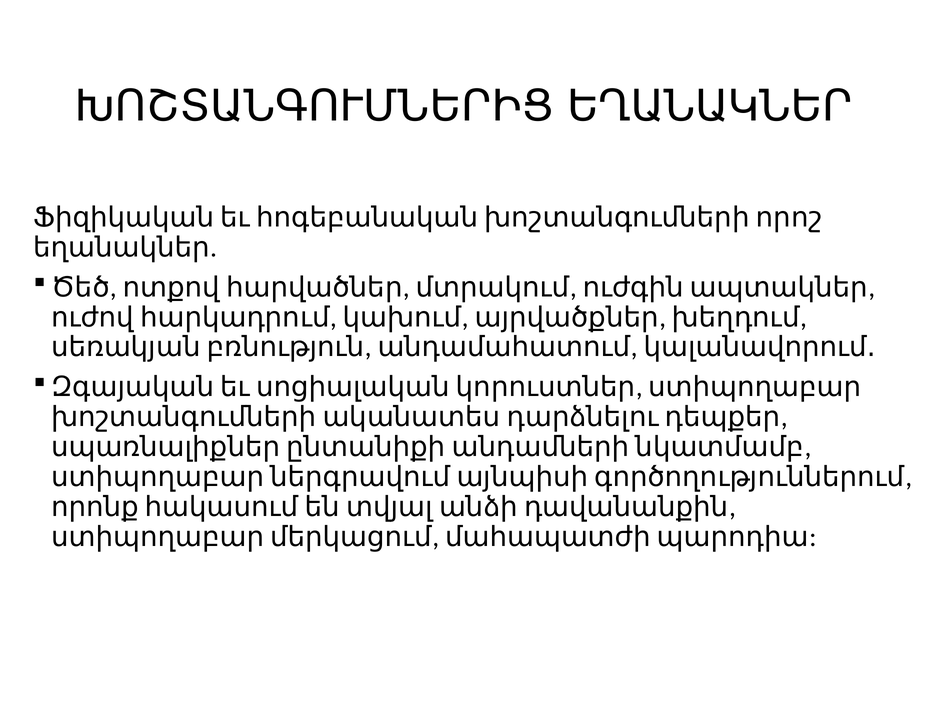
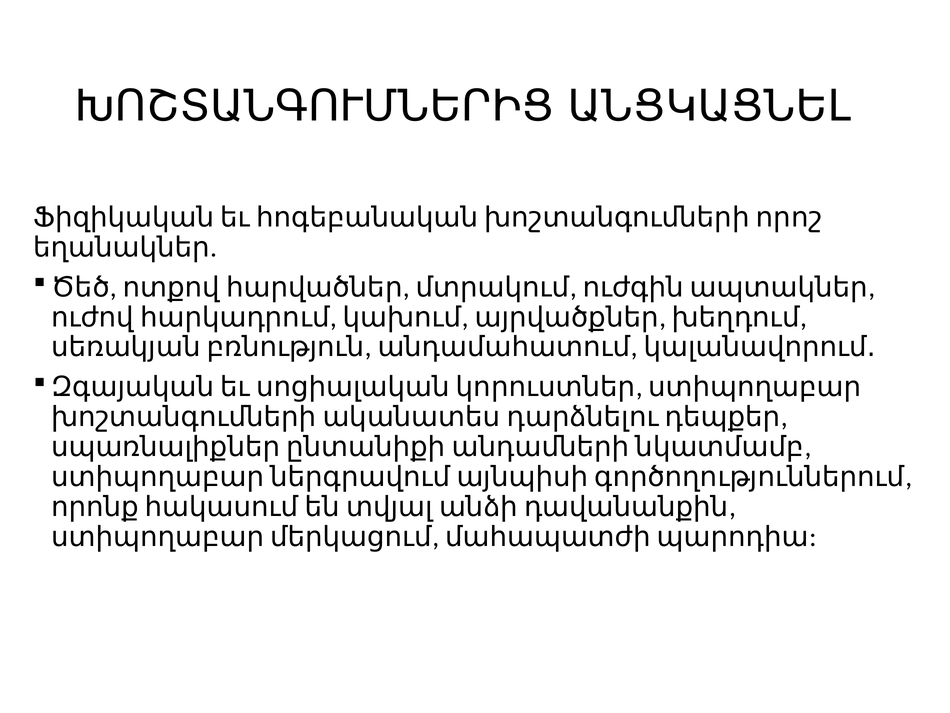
ԽՈՇՏԱՆԳՈՒՄՆԵՐԻՑ ԵՂԱՆԱԿՆԵՐ: ԵՂԱՆԱԿՆԵՐ -> ԱՆՑԿԱՑՆԵԼ
